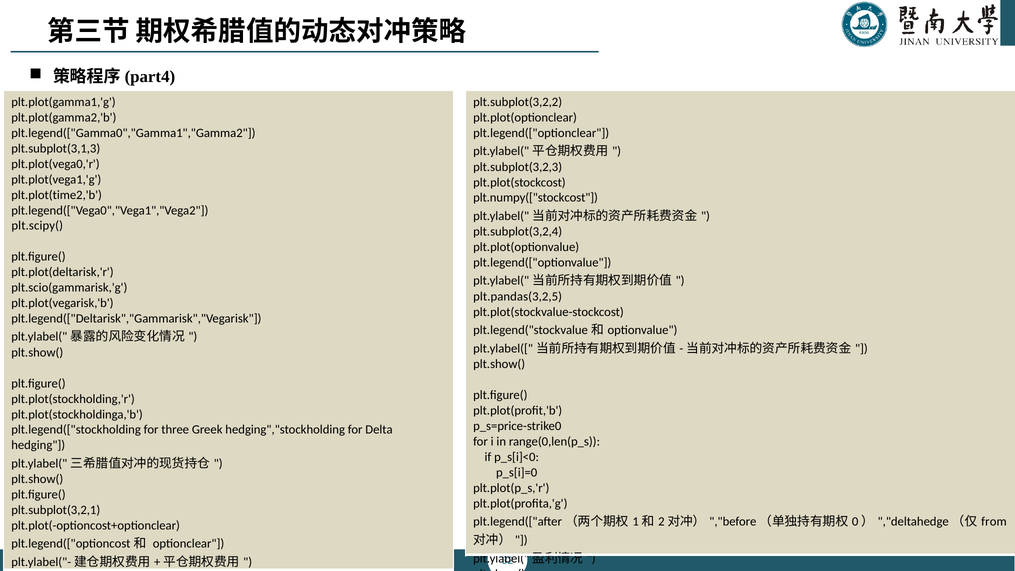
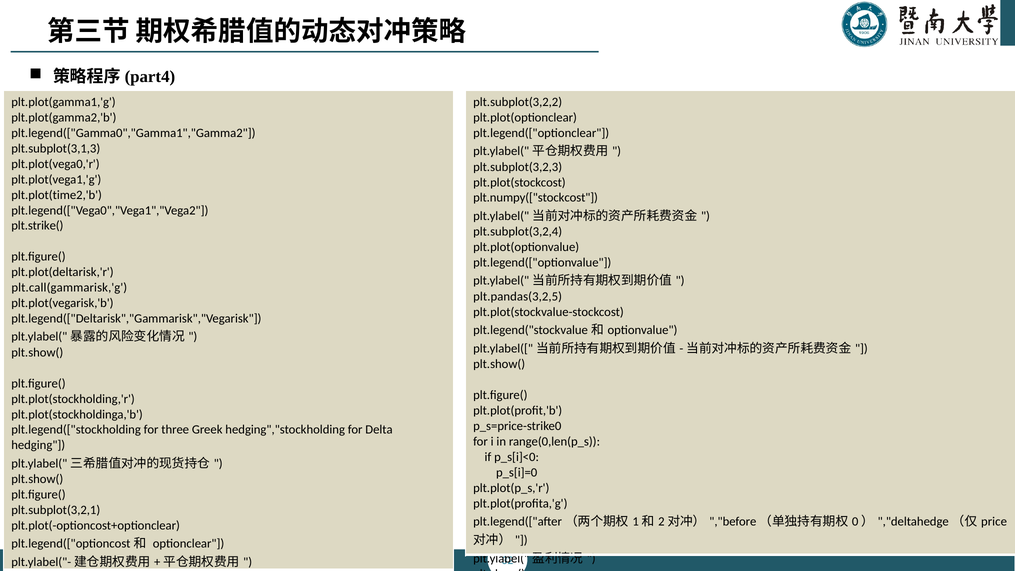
plt.scipy(: plt.scipy( -> plt.strike(
plt.scio(gammarisk,'g: plt.scio(gammarisk,'g -> plt.call(gammarisk,'g
from: from -> price
